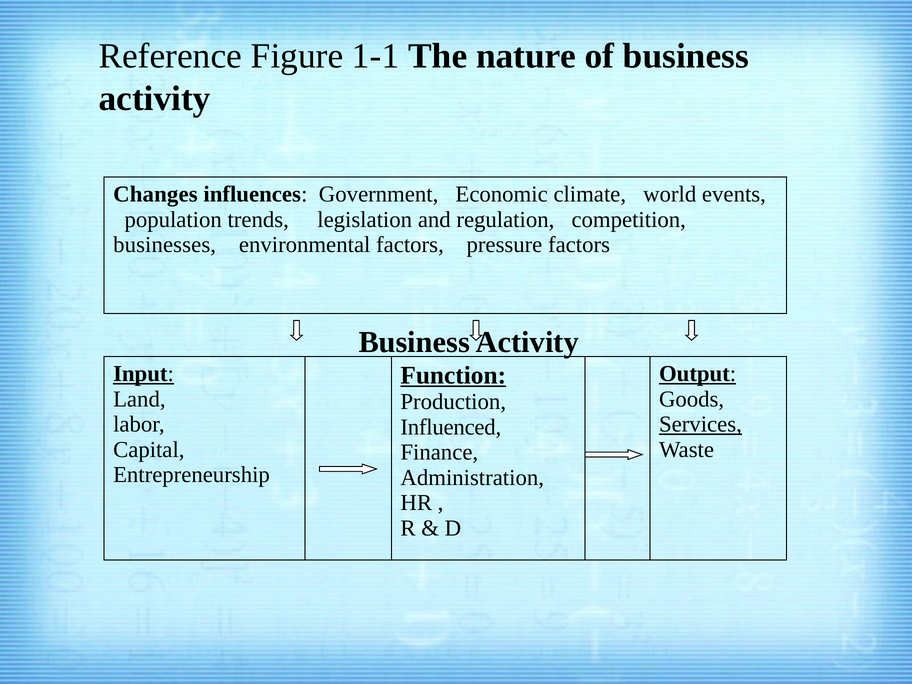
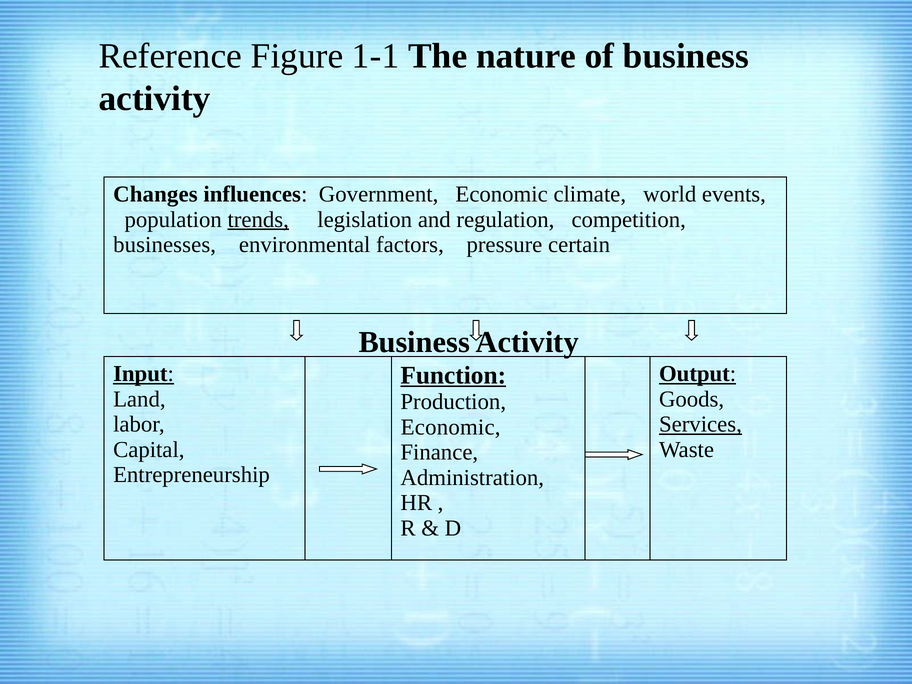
trends underline: none -> present
pressure factors: factors -> certain
Influenced at (451, 427): Influenced -> Economic
